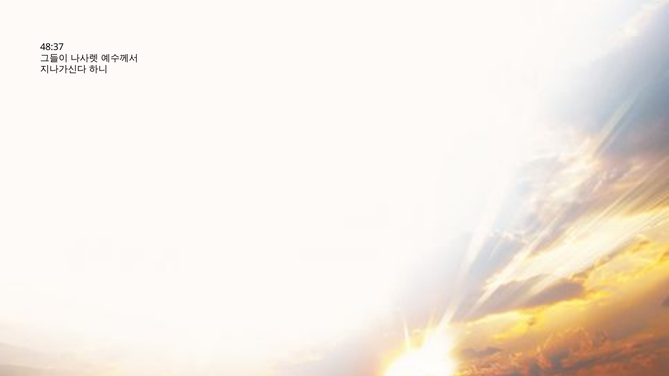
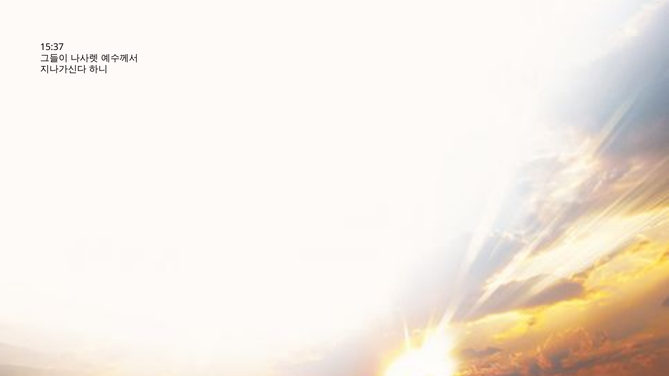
48:37: 48:37 -> 15:37
